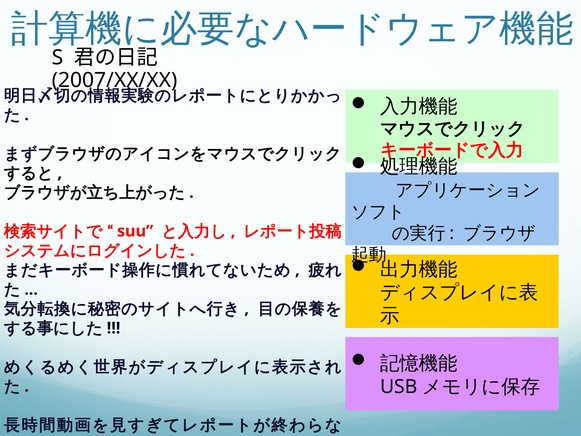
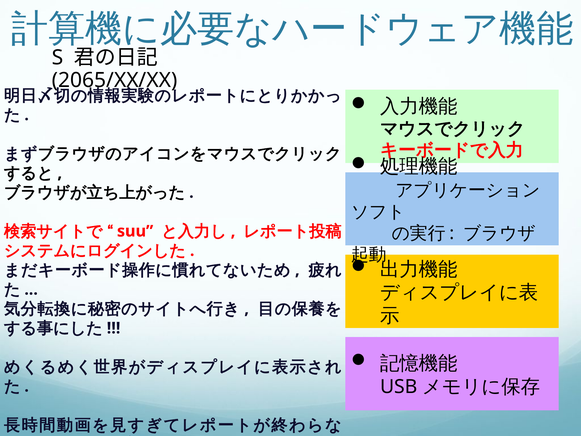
2007/XX/XX: 2007/XX/XX -> 2065/XX/XX
